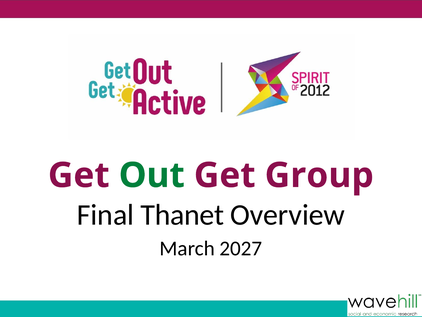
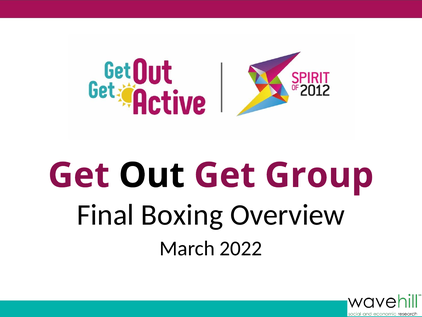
Out colour: green -> black
Thanet: Thanet -> Boxing
2027: 2027 -> 2022
